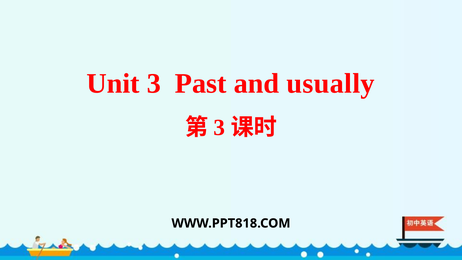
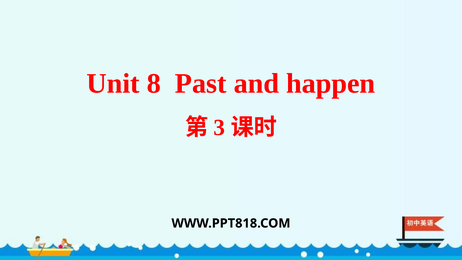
Unit 3: 3 -> 8
usually: usually -> happen
